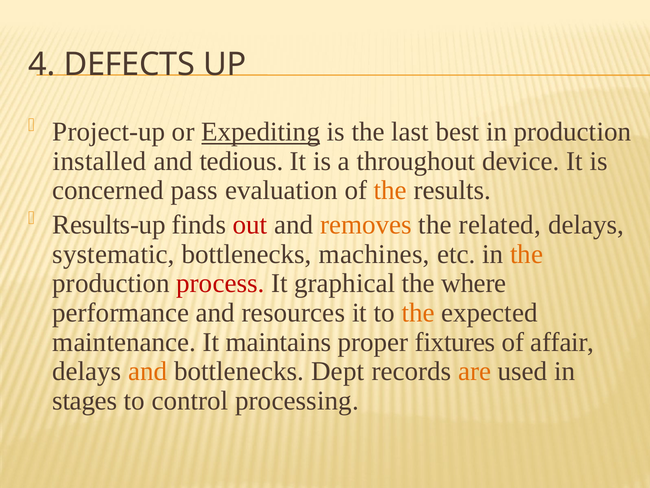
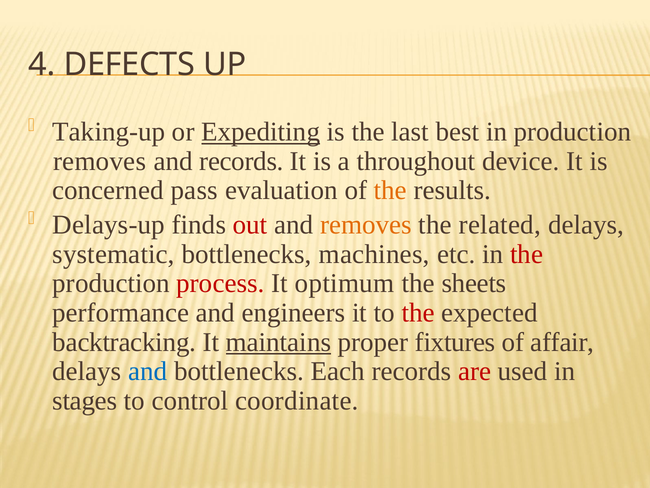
Project-up: Project-up -> Taking-up
installed at (100, 161): installed -> removes
and tedious: tedious -> records
Results-up: Results-up -> Delays-up
the at (527, 254) colour: orange -> red
graphical: graphical -> optimum
where: where -> sheets
resources: resources -> engineers
the at (418, 313) colour: orange -> red
maintenance: maintenance -> backtracking
maintains underline: none -> present
and at (148, 371) colour: orange -> blue
Dept: Dept -> Each
are colour: orange -> red
processing: processing -> coordinate
